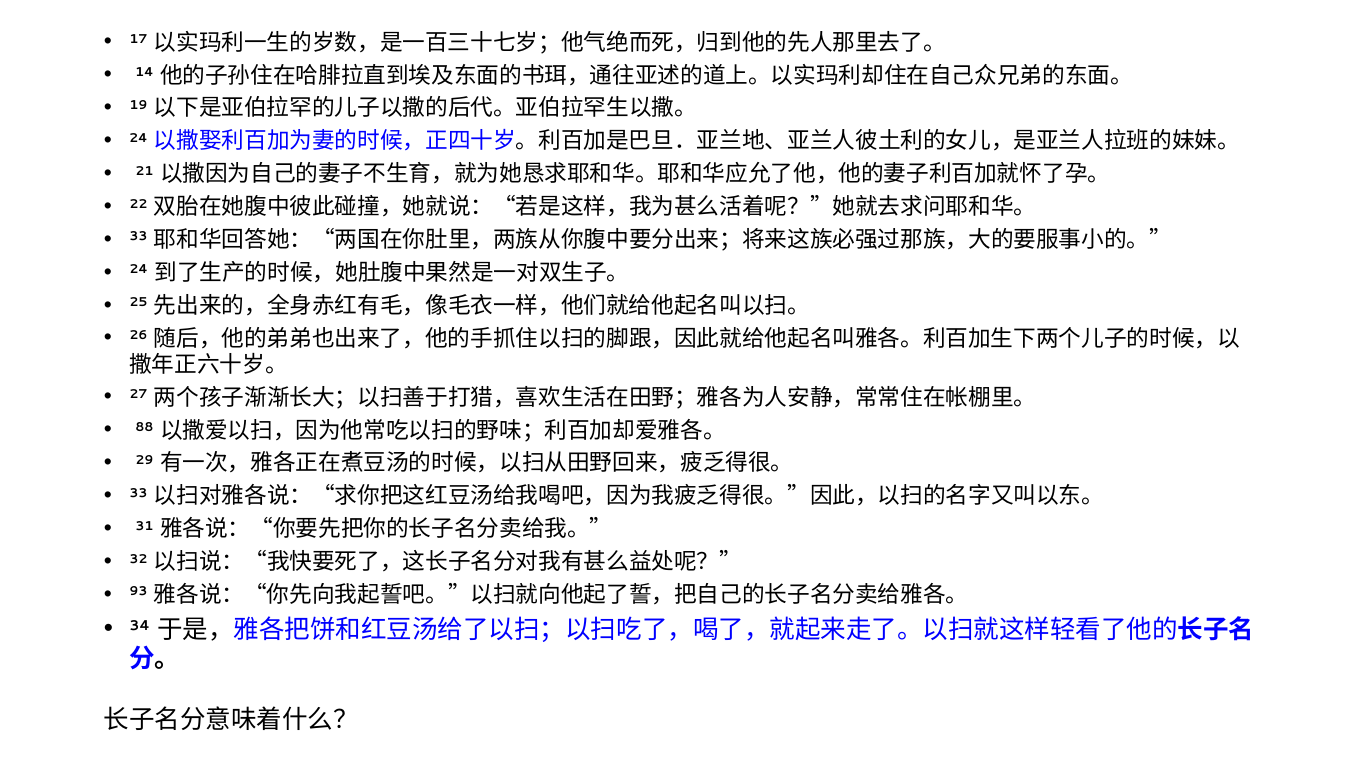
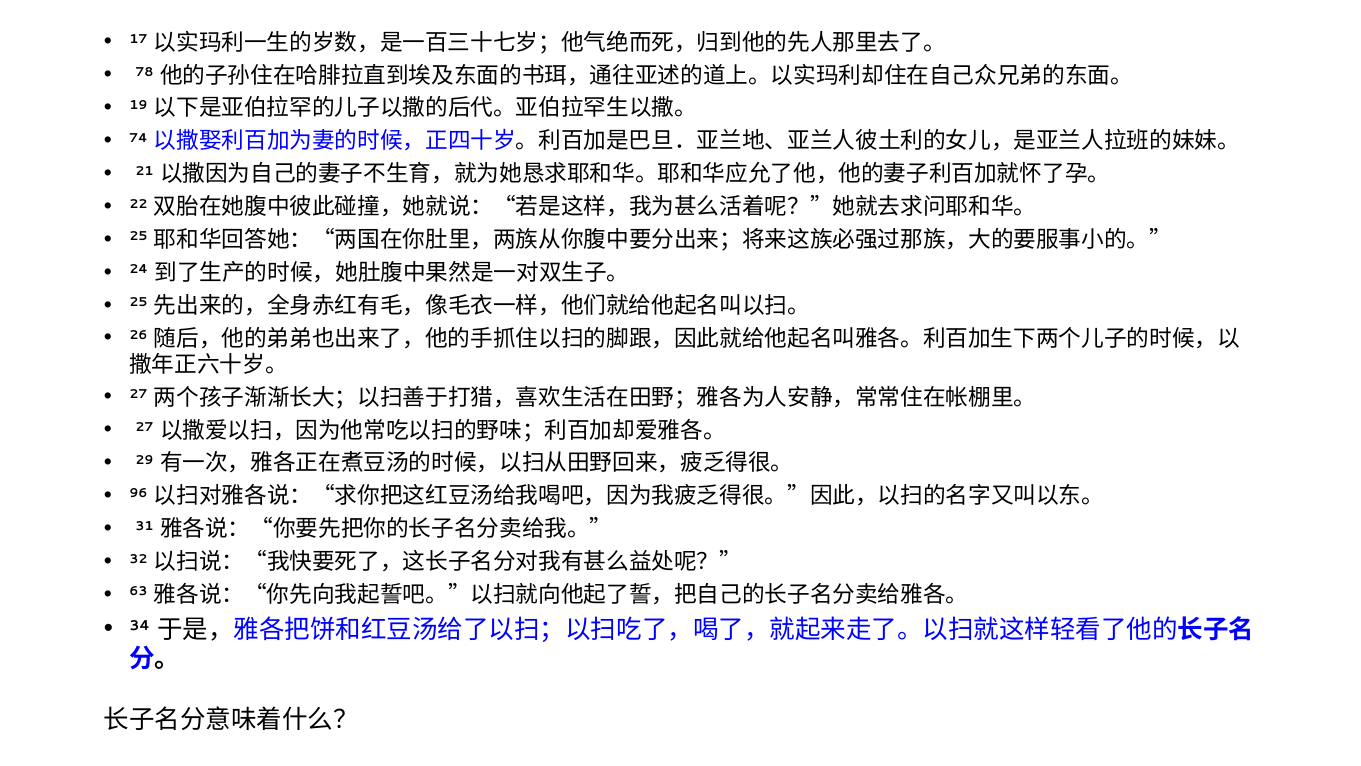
14: 14 -> 78
24 at (138, 138): 24 -> 74
33 at (138, 237): 33 -> 25
88 at (144, 427): 88 -> 27
33 at (138, 493): 33 -> 96
93: 93 -> 63
